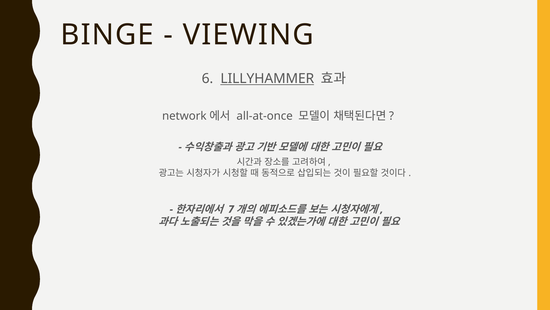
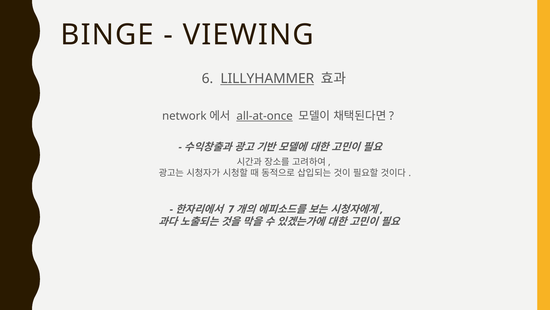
all-at-once underline: none -> present
